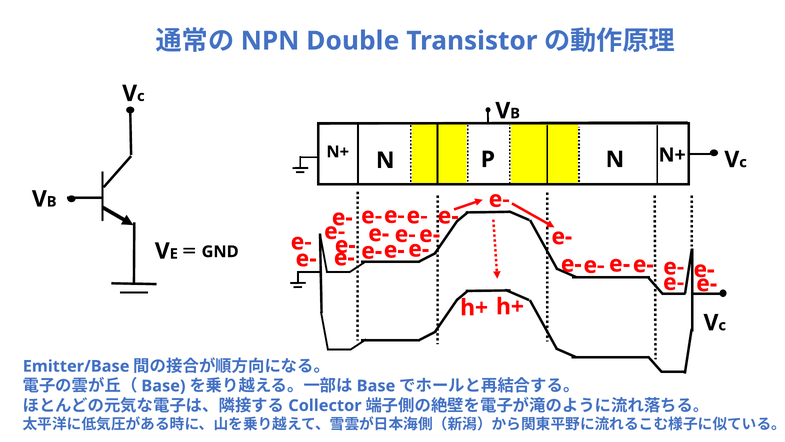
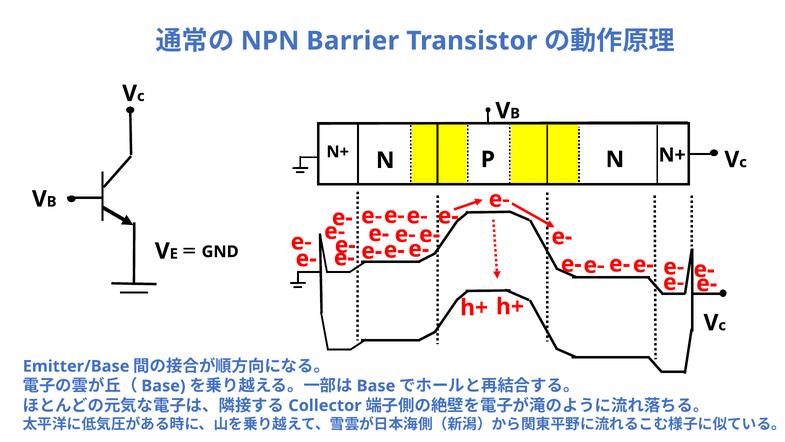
Double: Double -> Barrier
